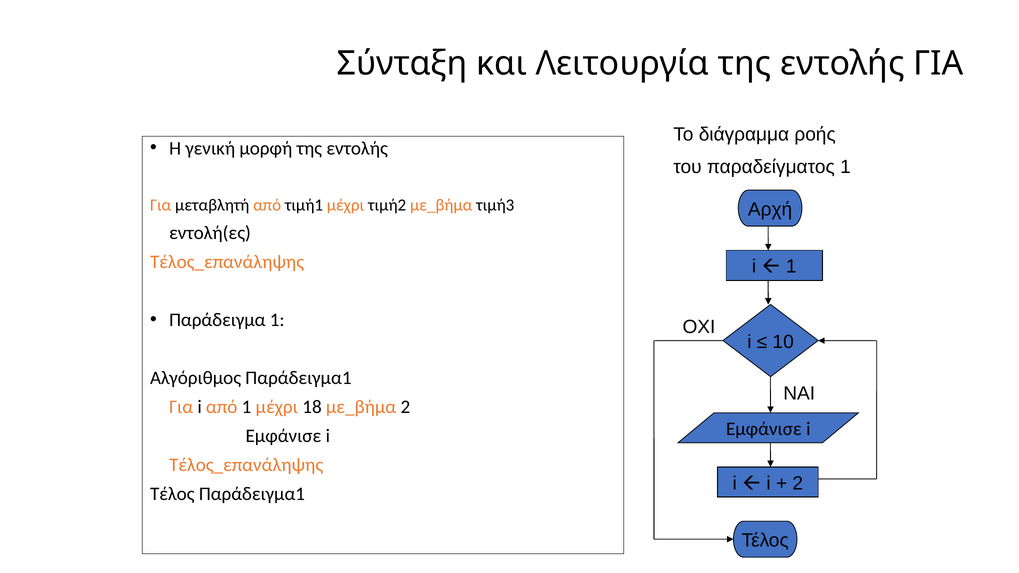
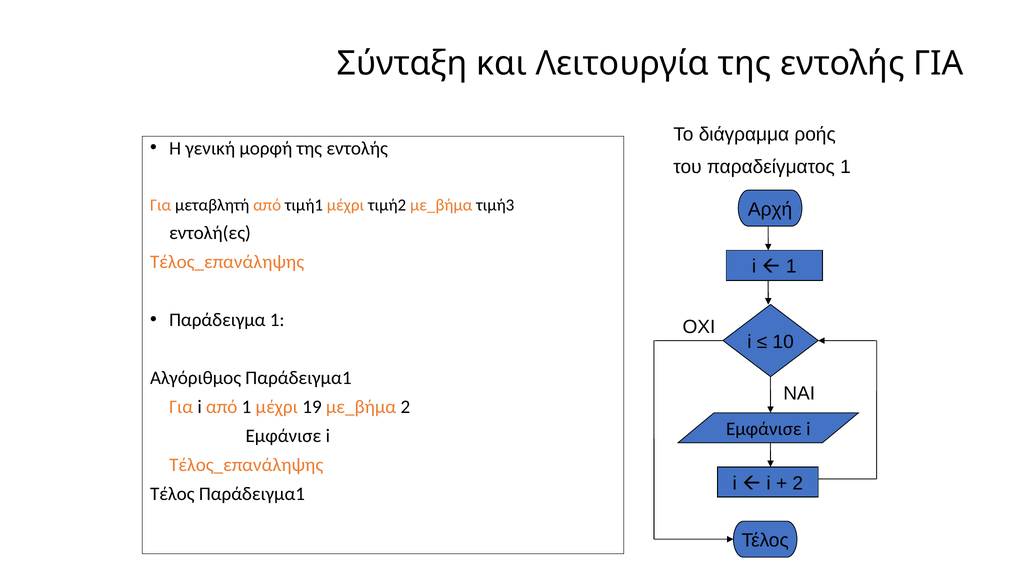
18: 18 -> 19
